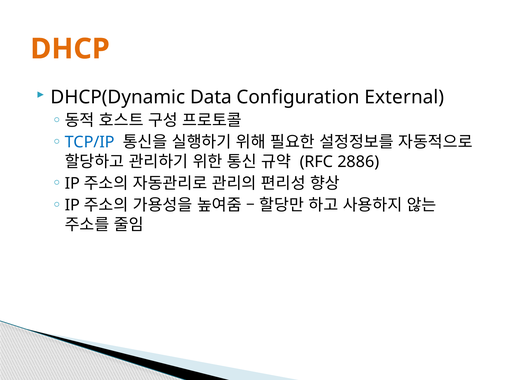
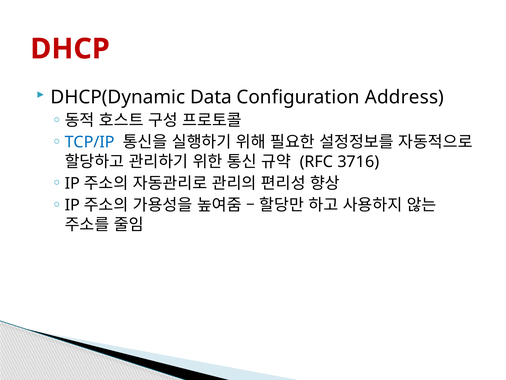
DHCP colour: orange -> red
External: External -> Address
2886: 2886 -> 3716
